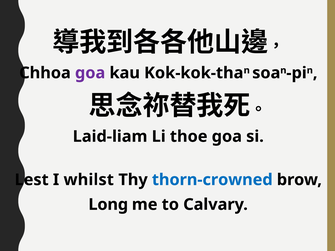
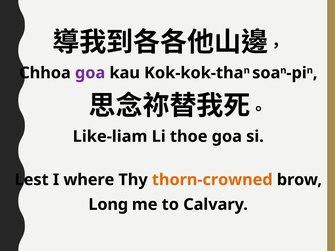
Laid-liam: Laid-liam -> Like-liam
whilst: whilst -> where
thorn-crowned colour: blue -> orange
